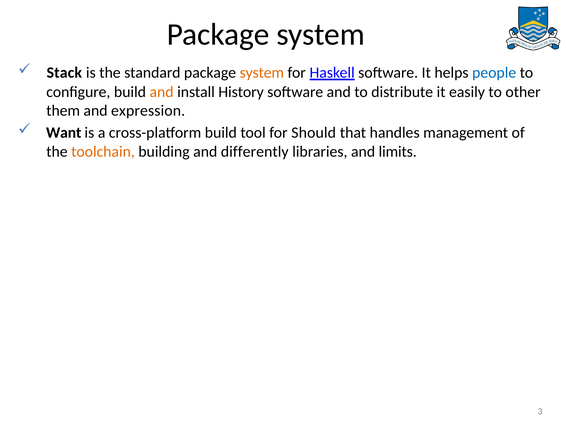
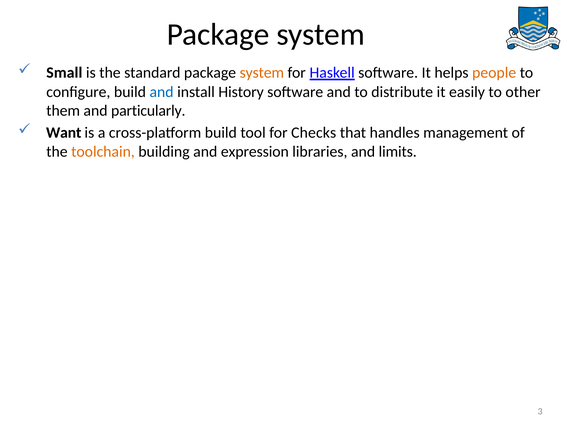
Stack: Stack -> Small
people colour: blue -> orange
and at (162, 92) colour: orange -> blue
expression: expression -> particularly
Should: Should -> Checks
differently: differently -> expression
